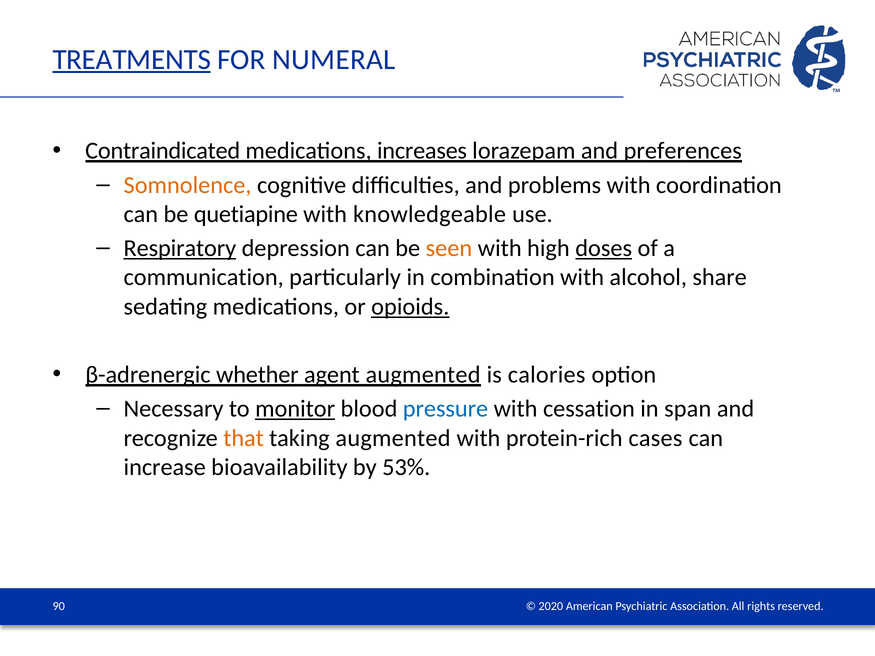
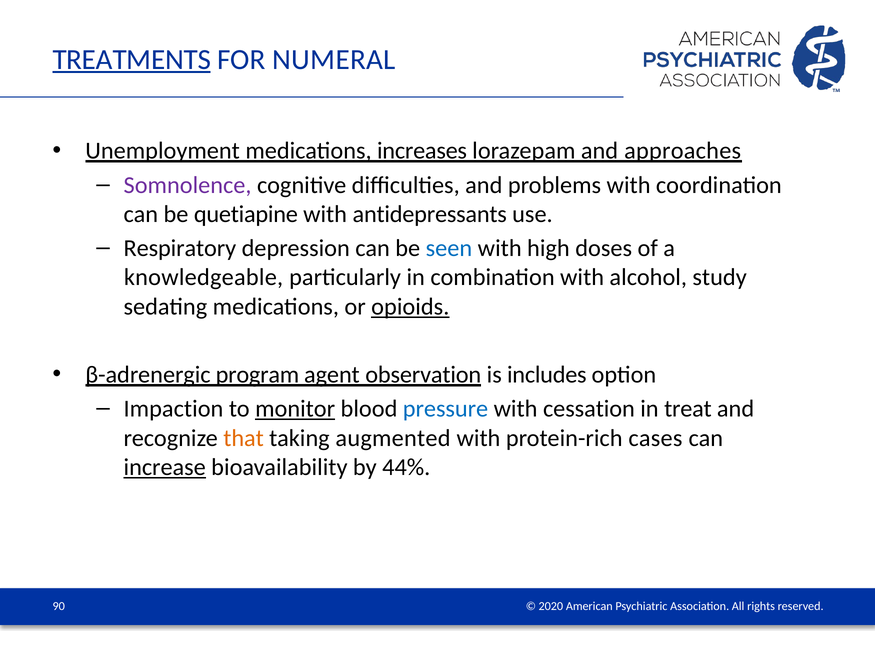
Contraindicated: Contraindicated -> Unemployment
preferences: preferences -> approaches
Somnolence colour: orange -> purple
knowledgeable: knowledgeable -> antidepressants
Respiratory underline: present -> none
seen colour: orange -> blue
doses underline: present -> none
communication: communication -> knowledgeable
share: share -> study
whether: whether -> program
agent augmented: augmented -> observation
calories: calories -> includes
Necessary: Necessary -> Impaction
span: span -> treat
increase underline: none -> present
53%: 53% -> 44%
